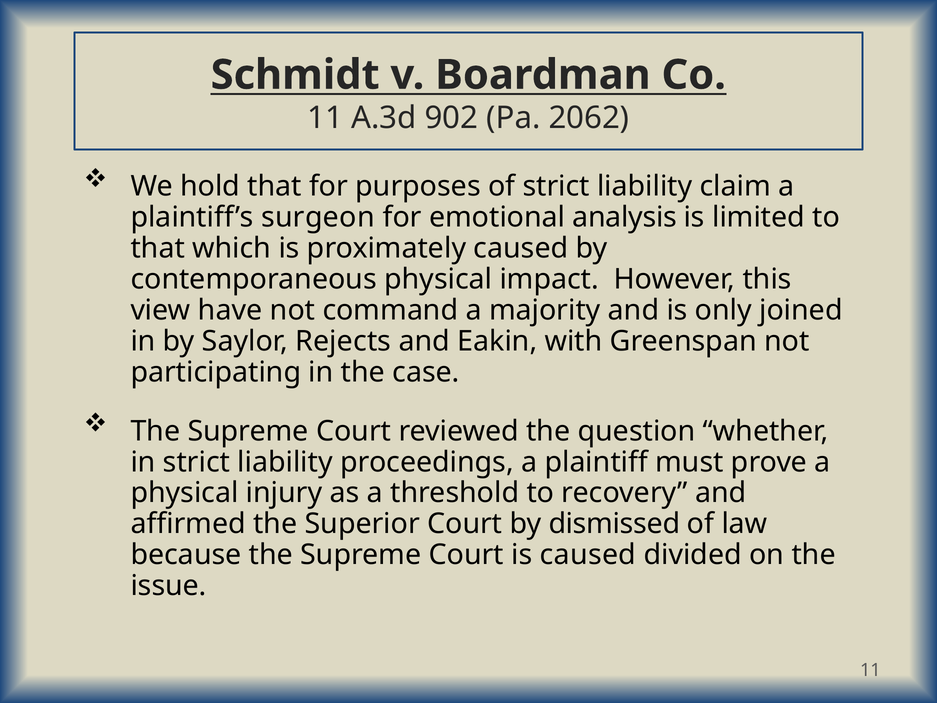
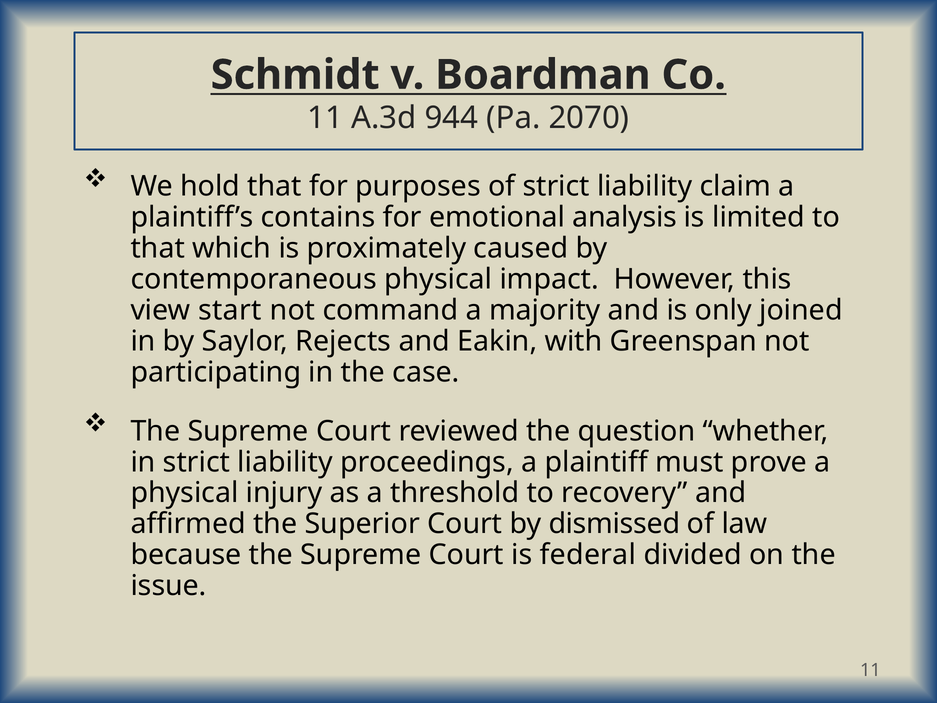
902: 902 -> 944
2062: 2062 -> 2070
surgeon: surgeon -> contains
have: have -> start
is caused: caused -> federal
